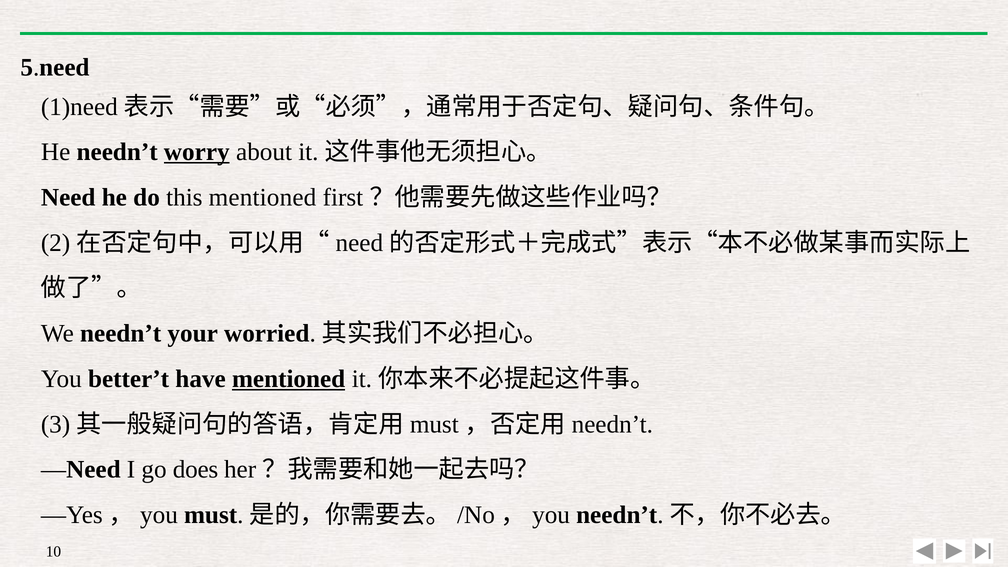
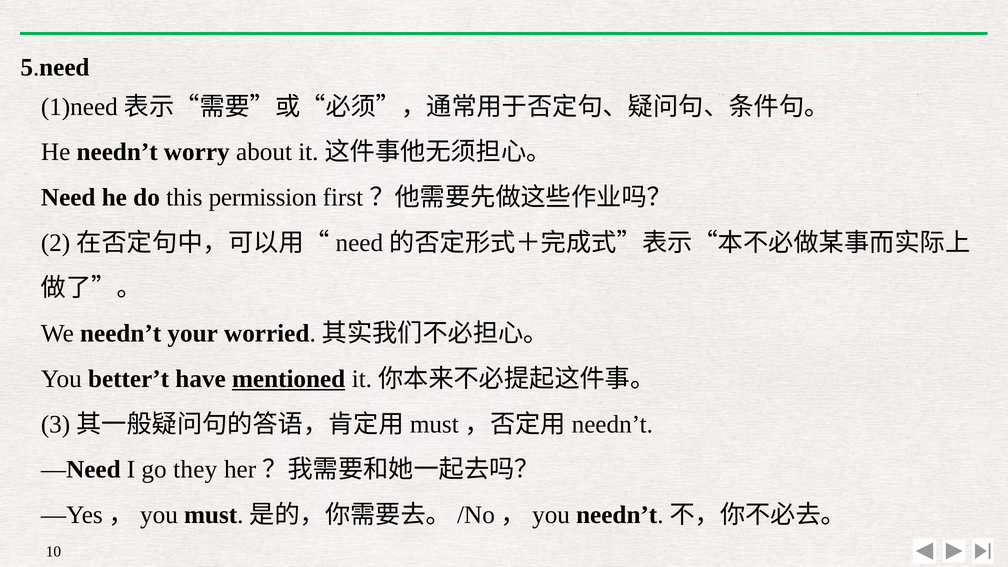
worry underline: present -> none
this mentioned: mentioned -> permission
does: does -> they
